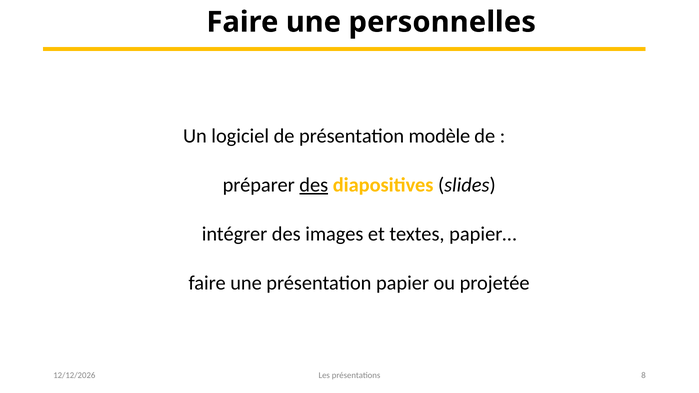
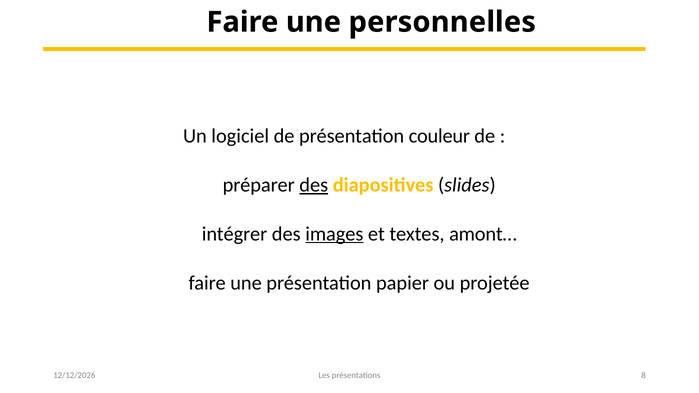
modèle: modèle -> couleur
images underline: none -> present
papier…: papier… -> amont…
